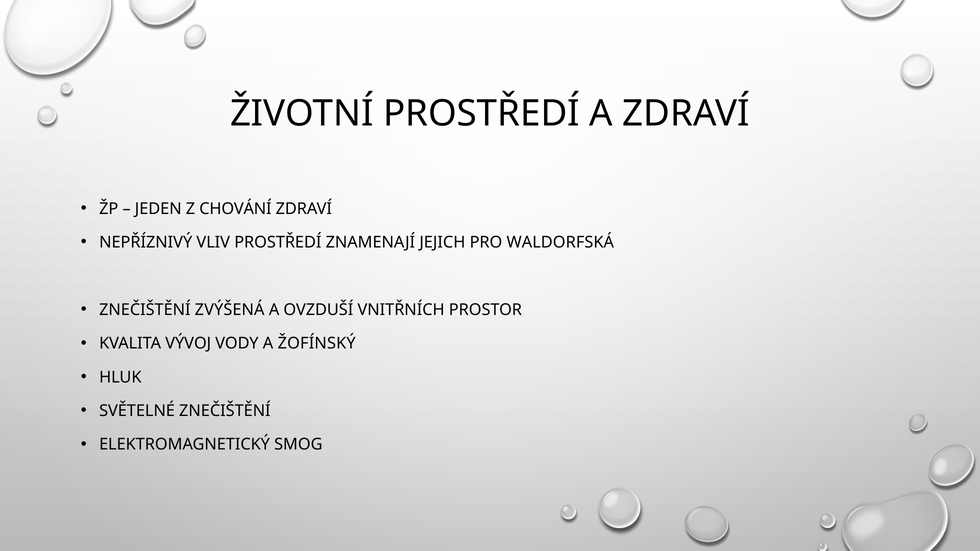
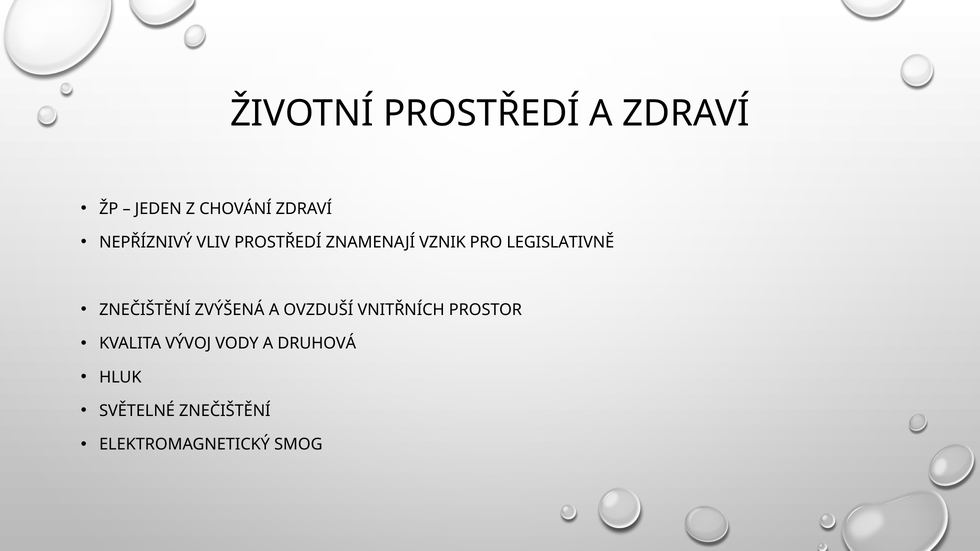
JEJICH: JEJICH -> VZNIK
WALDORFSKÁ: WALDORFSKÁ -> LEGISLATIVNĚ
ŽOFÍNSKÝ: ŽOFÍNSKÝ -> DRUHOVÁ
